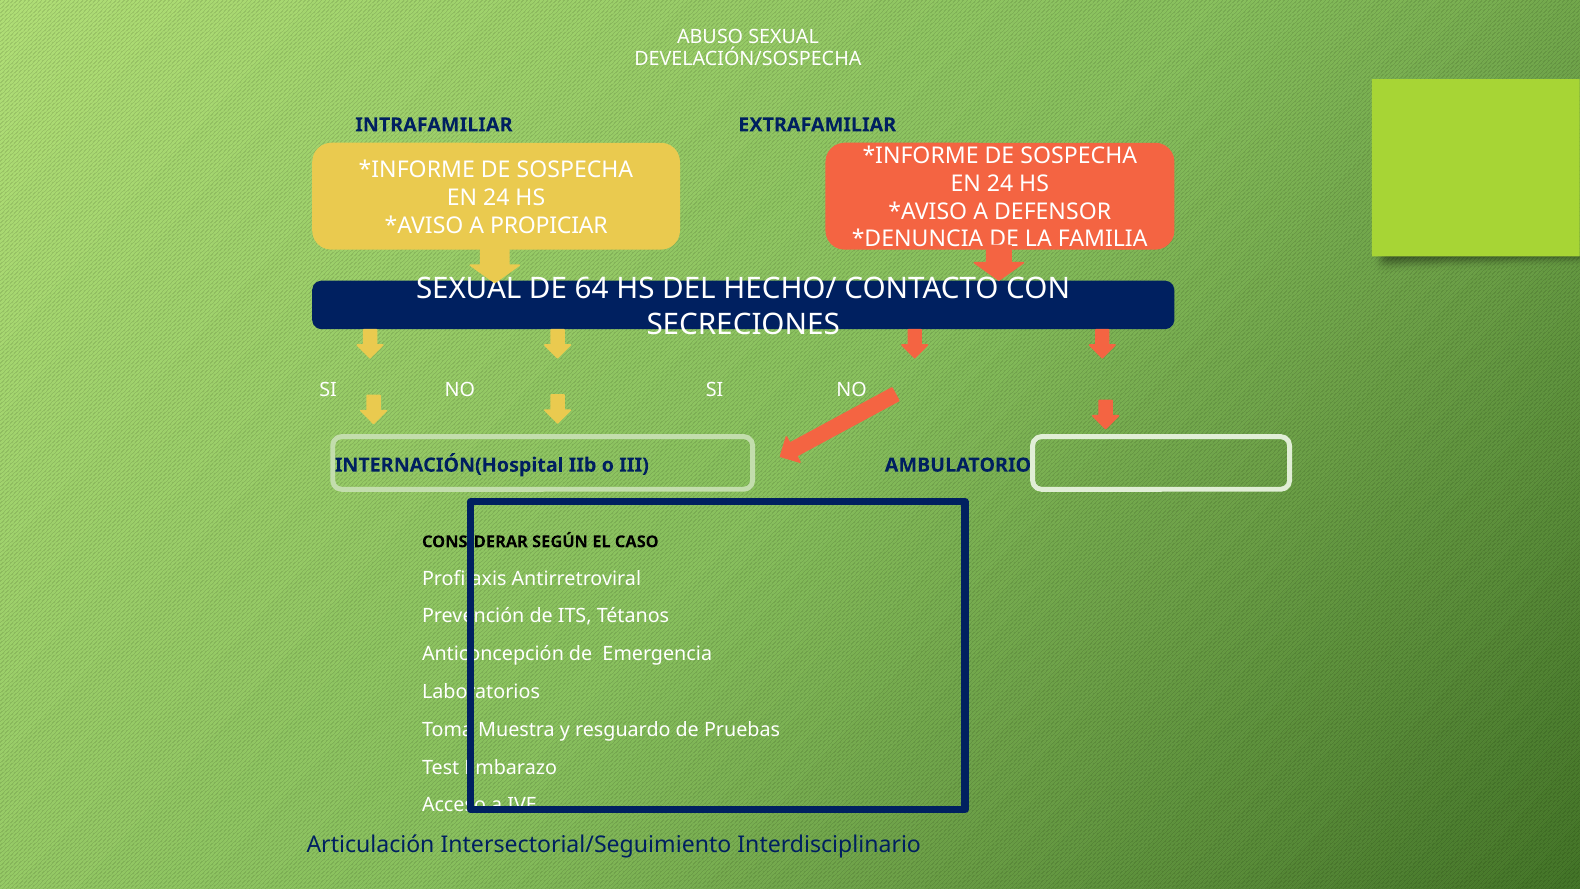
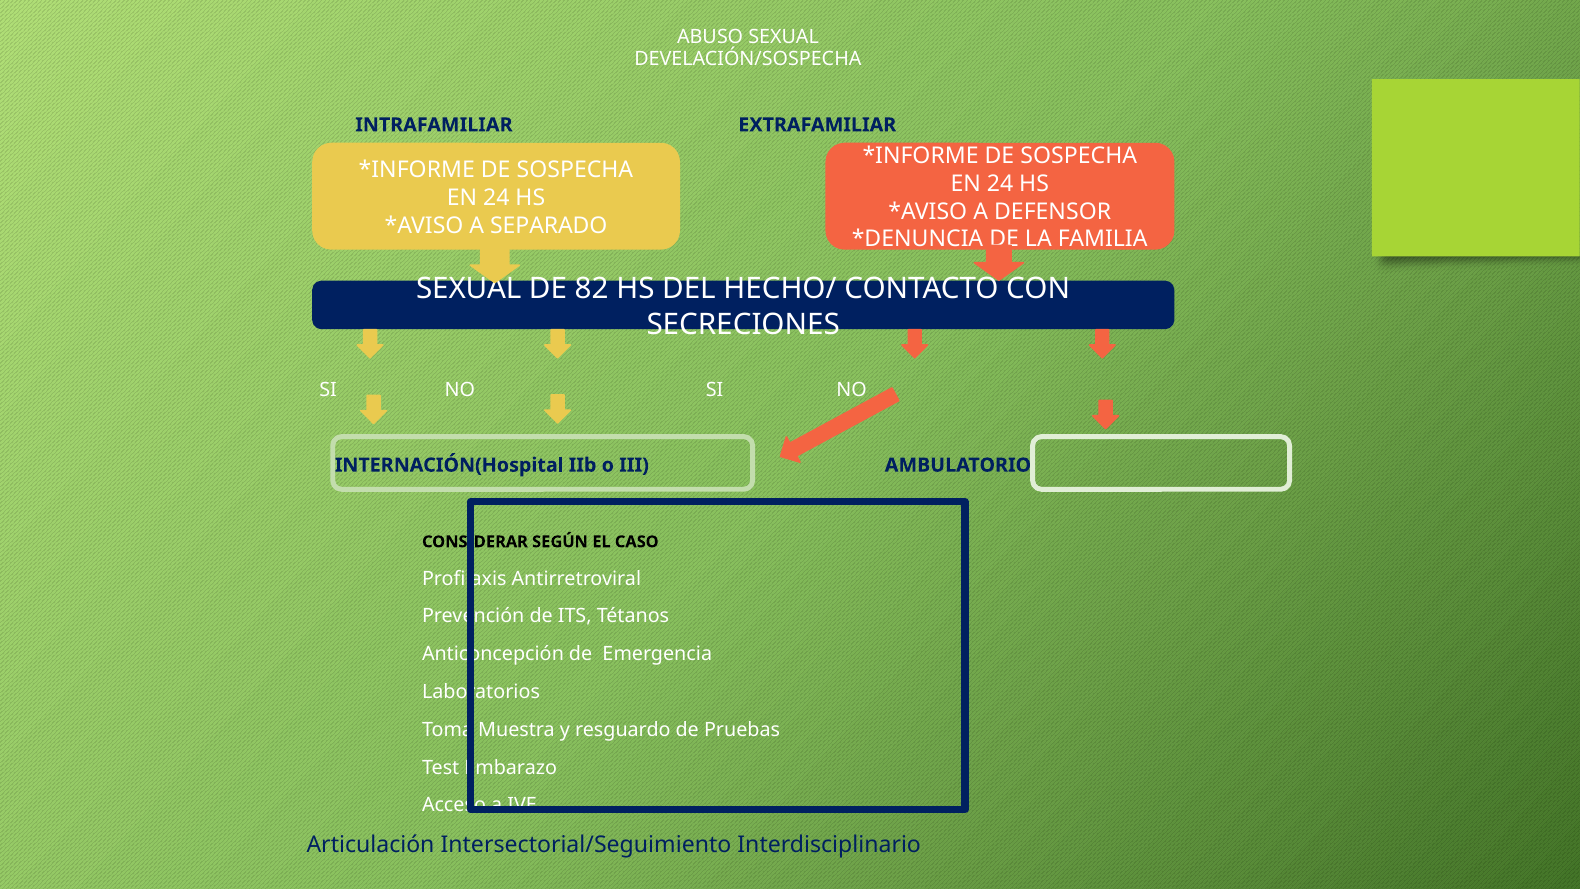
PROPICIAR: PROPICIAR -> SEPARADO
64: 64 -> 82
